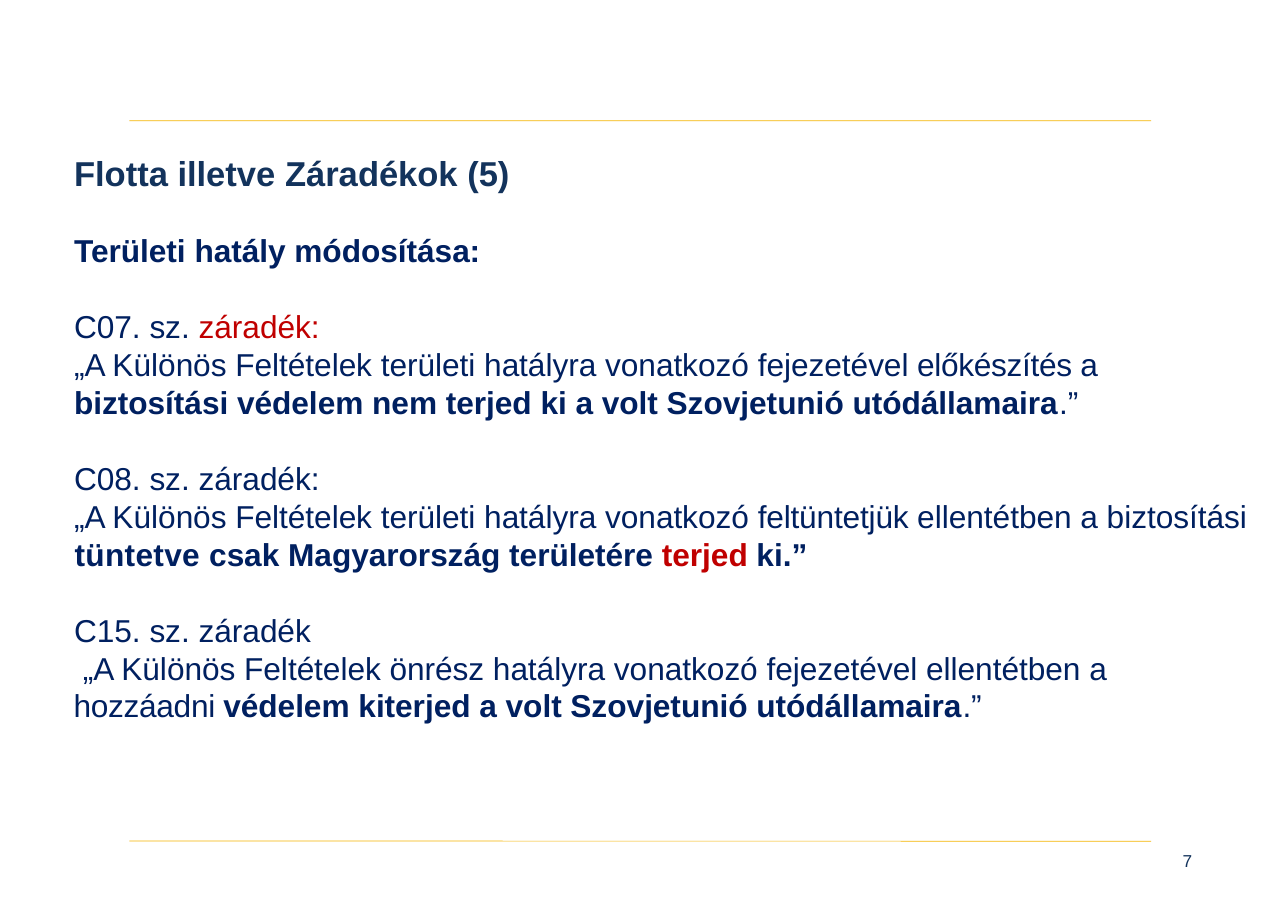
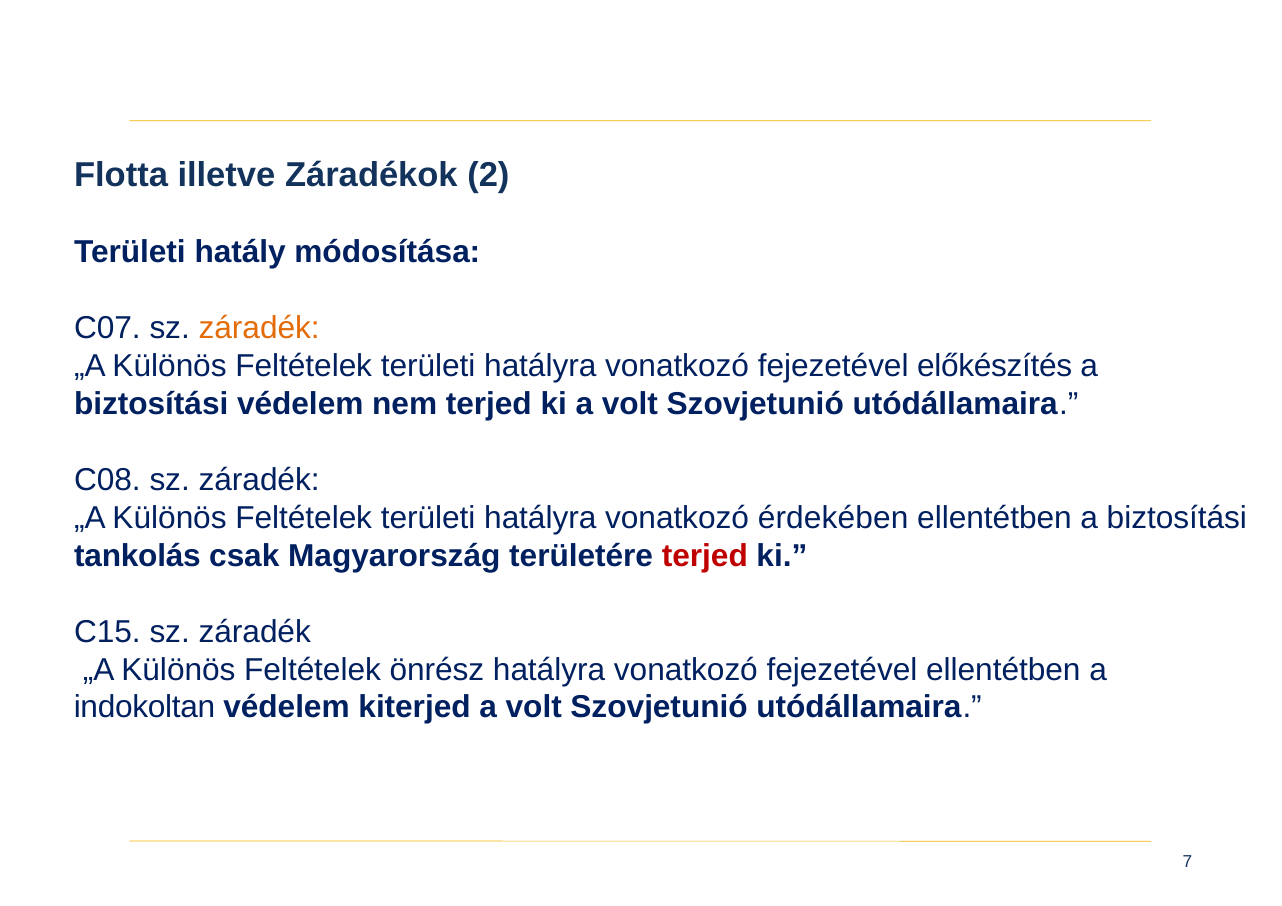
5: 5 -> 2
záradék at (259, 328) colour: red -> orange
feltüntetjük: feltüntetjük -> érdekében
tüntetve: tüntetve -> tankolás
hozzáadni: hozzáadni -> indokoltan
